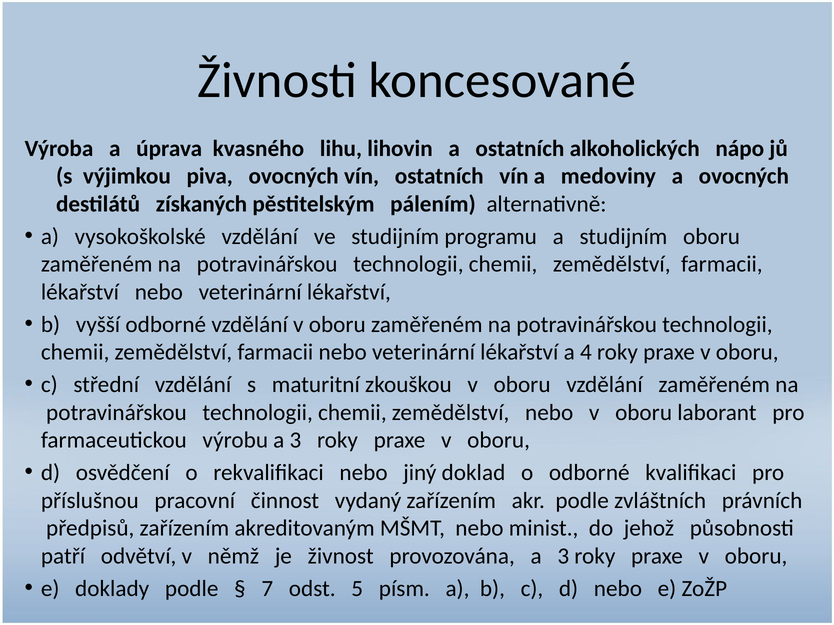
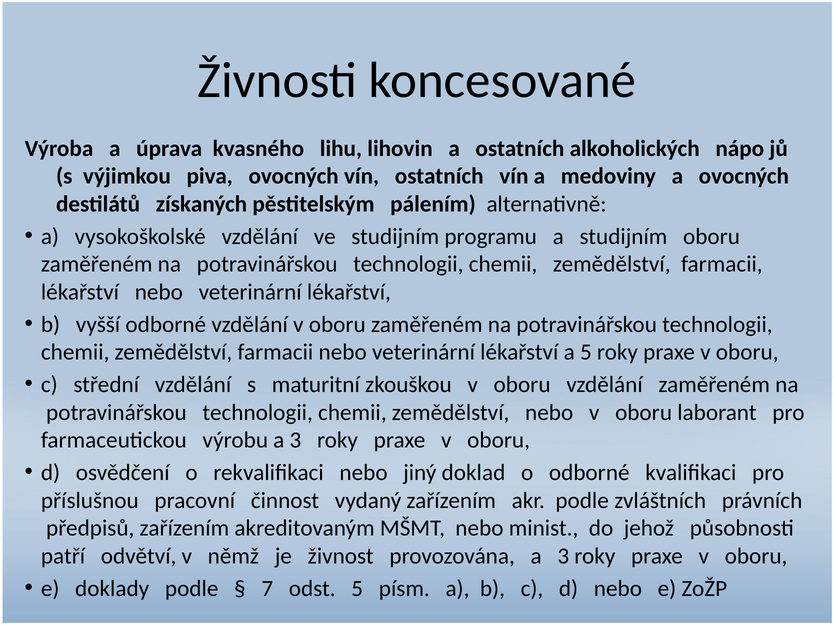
a 4: 4 -> 5
